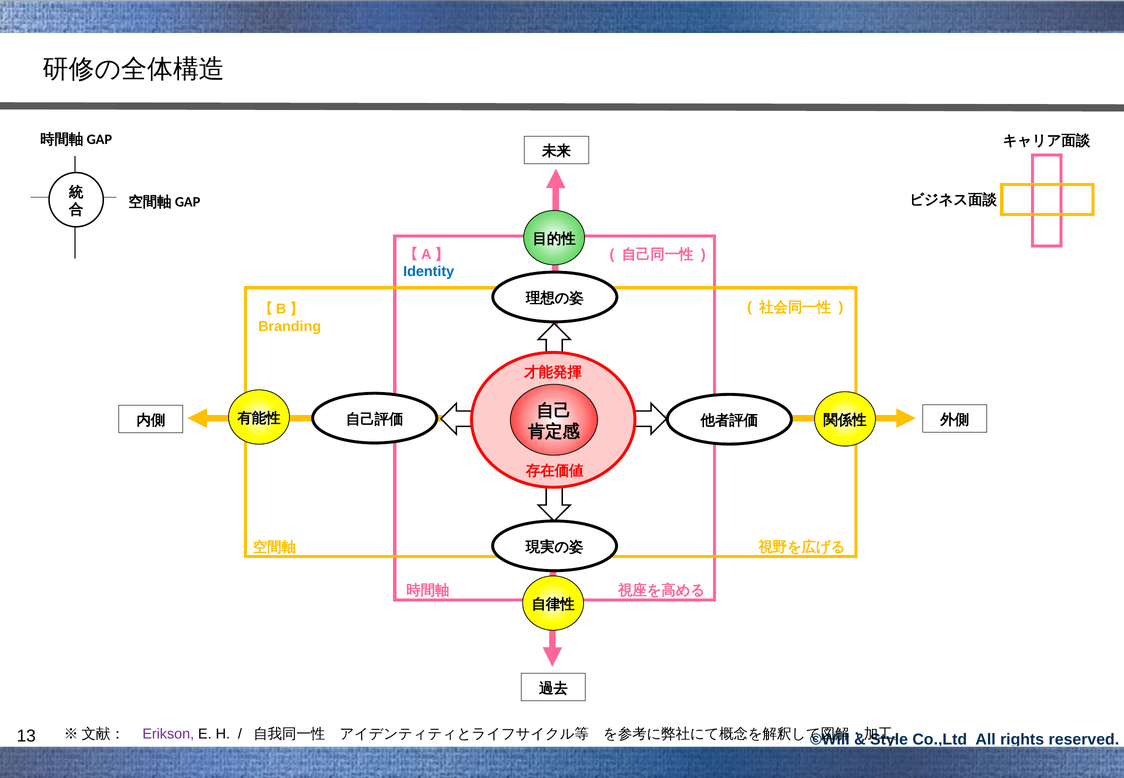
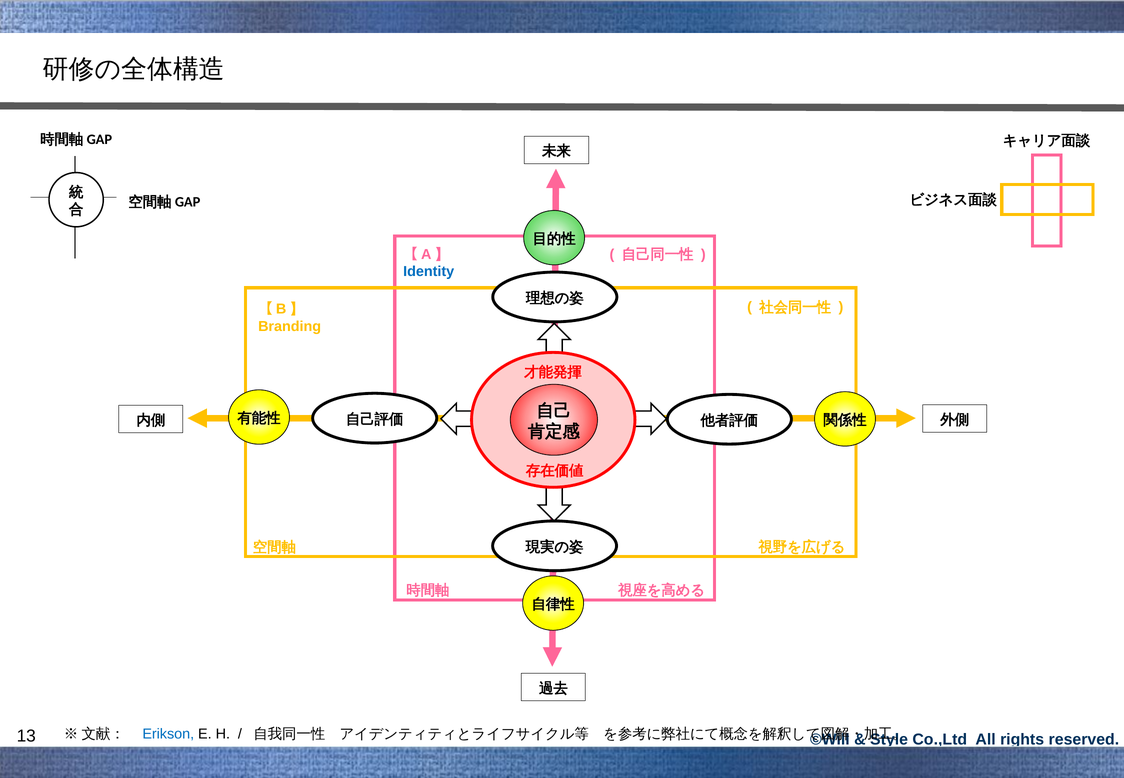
Erikson colour: purple -> blue
